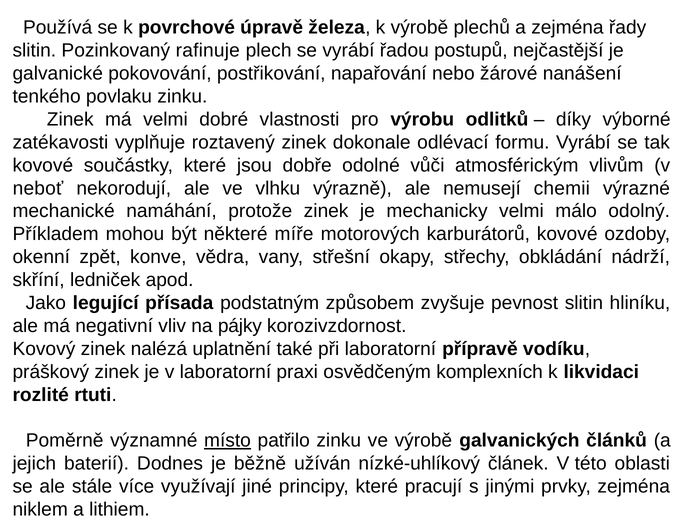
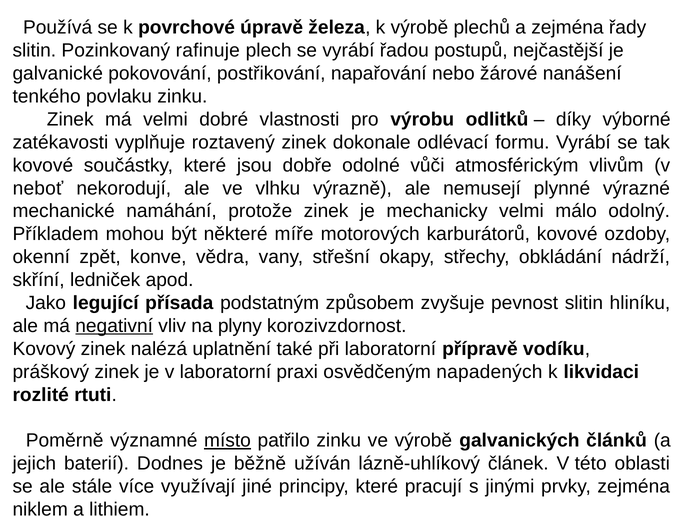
chemii: chemii -> plynné
negativní underline: none -> present
pájky: pájky -> plyny
komplexních: komplexních -> napadených
nízké-uhlíkový: nízké-uhlíkový -> lázně-uhlíkový
